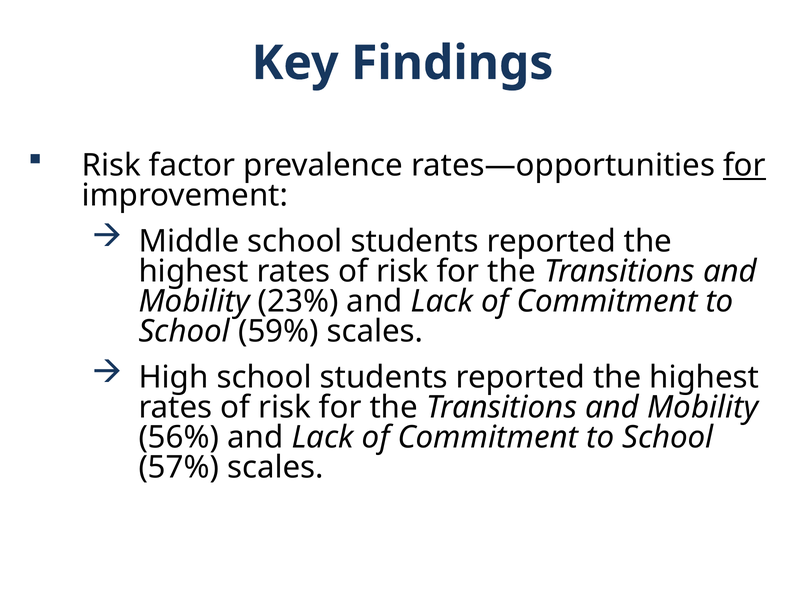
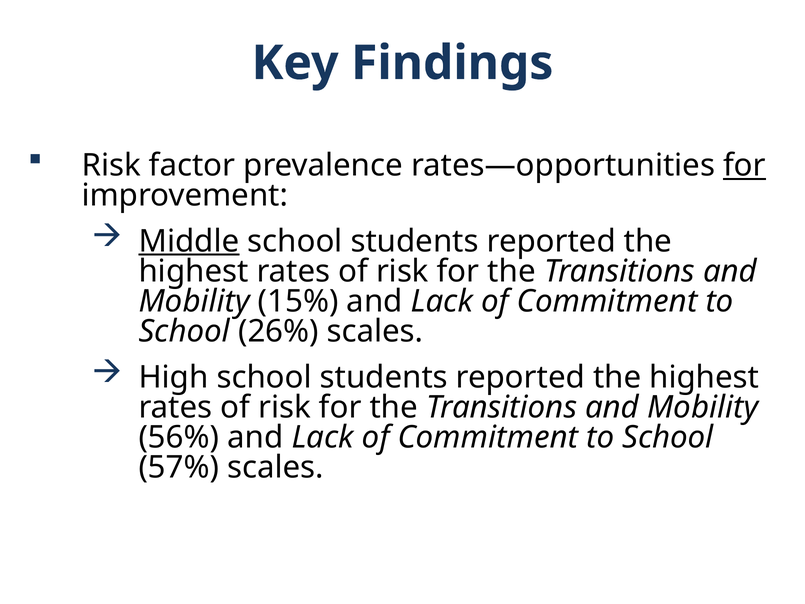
Middle underline: none -> present
23%: 23% -> 15%
59%: 59% -> 26%
